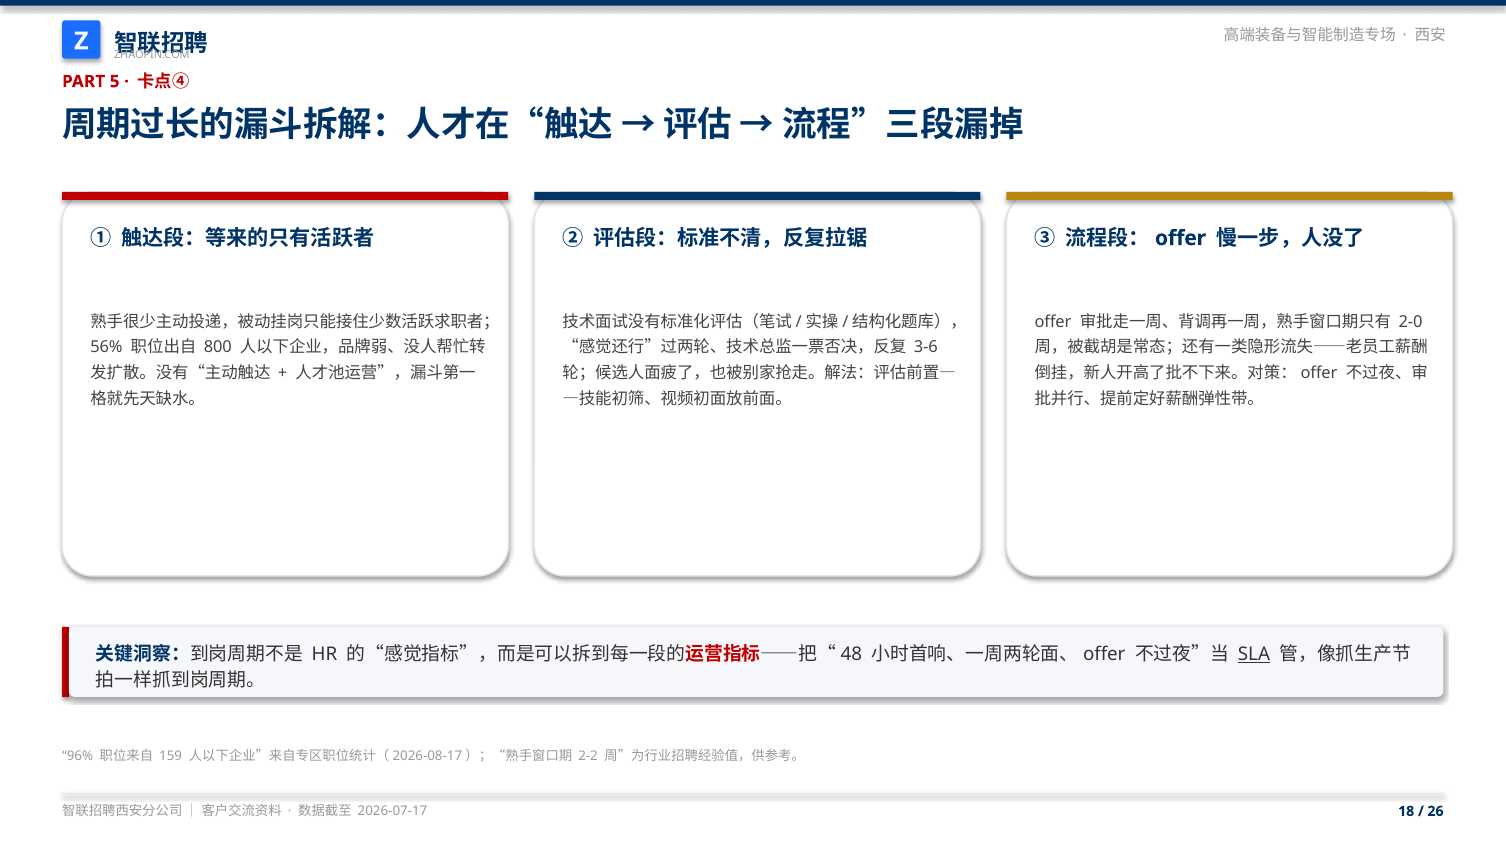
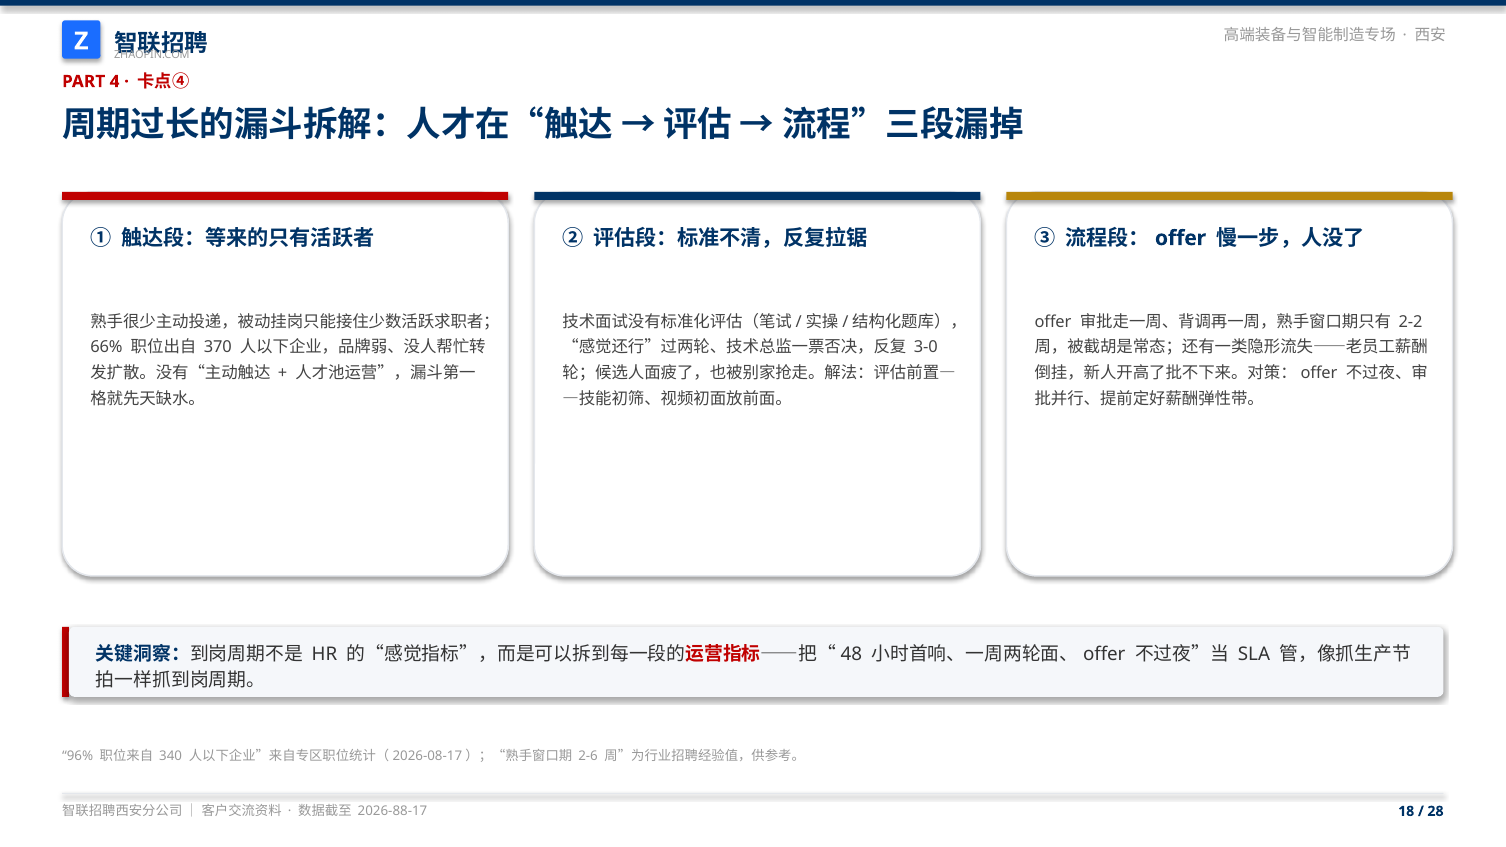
5: 5 -> 4
2-0: 2-0 -> 2-2
3-6: 3-6 -> 3-0
56%: 56% -> 66%
800: 800 -> 370
SLA underline: present -> none
159: 159 -> 340
2-2: 2-2 -> 2-6
2026-07-17: 2026-07-17 -> 2026-88-17
26: 26 -> 28
